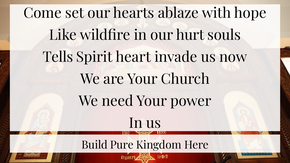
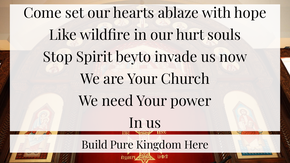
Tells: Tells -> Stop
heart: heart -> beyto
